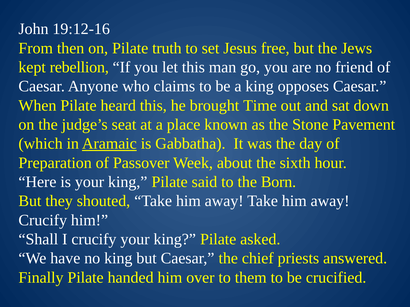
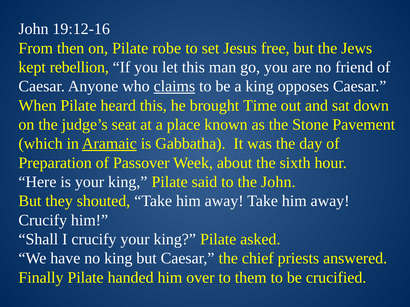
truth: truth -> robe
claims underline: none -> present
the Born: Born -> John
